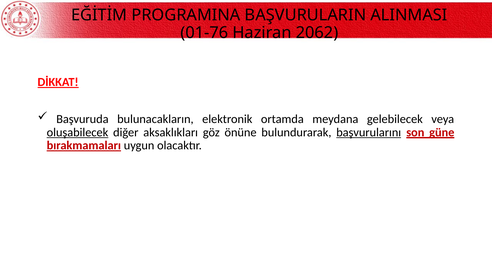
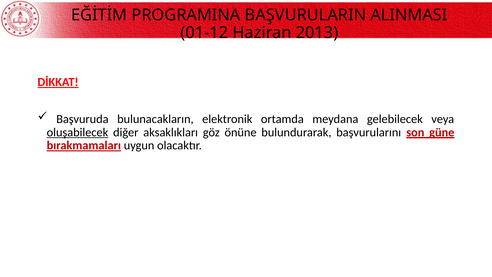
01-76: 01-76 -> 01-12
2062: 2062 -> 2013
başvurularını underline: present -> none
